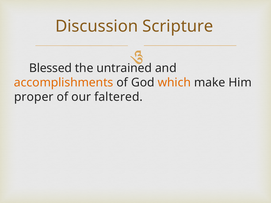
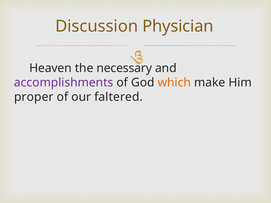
Scripture: Scripture -> Physician
Blessed: Blessed -> Heaven
untrained: untrained -> necessary
accomplishments colour: orange -> purple
